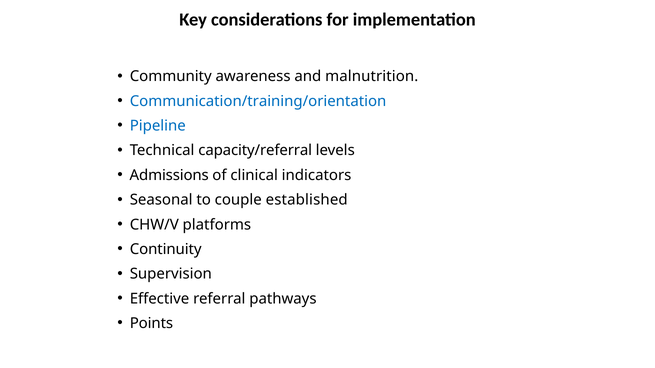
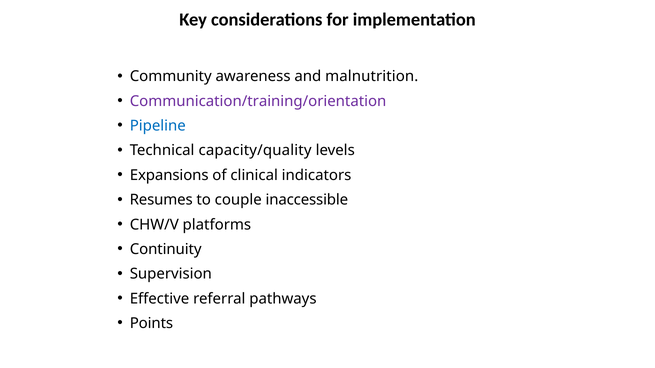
Communication/training/orientation colour: blue -> purple
capacity/referral: capacity/referral -> capacity/quality
Admissions: Admissions -> Expansions
Seasonal: Seasonal -> Resumes
established: established -> inaccessible
